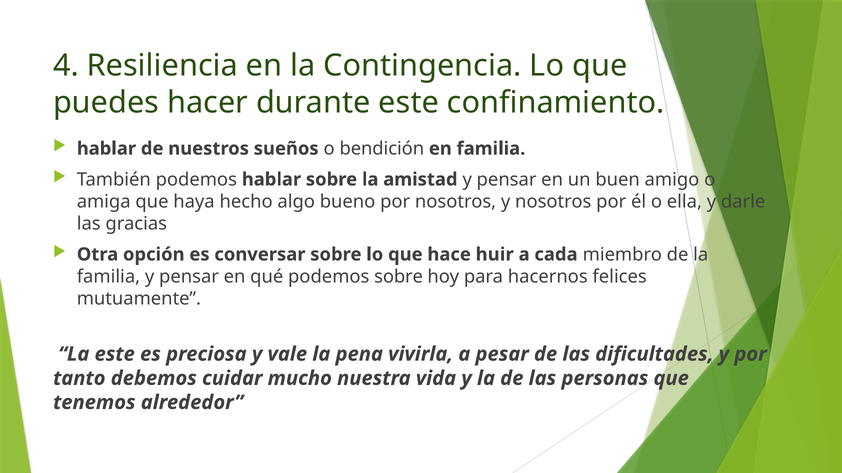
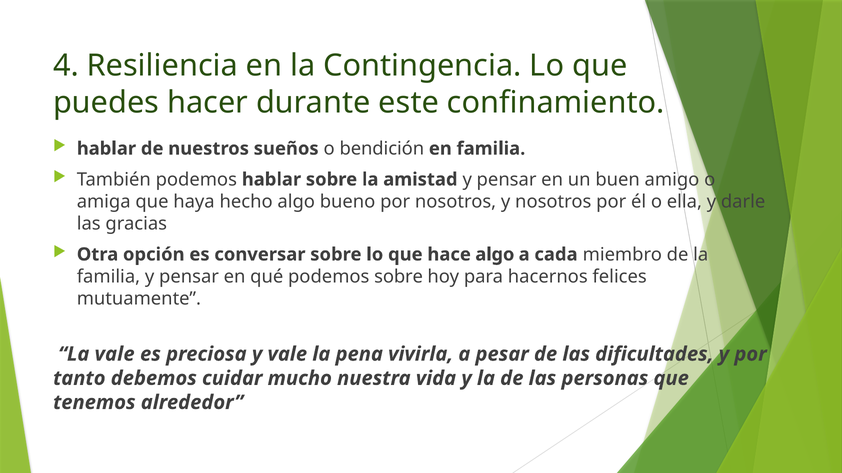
hace huir: huir -> algo
La este: este -> vale
